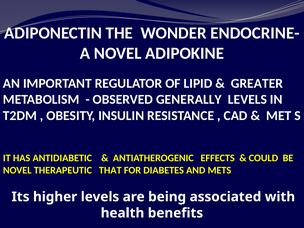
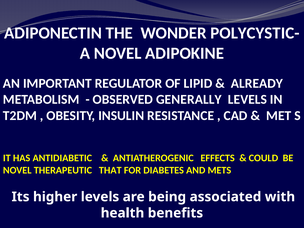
ENDOCRINE-: ENDOCRINE- -> POLYCYSTIC-
GREATER: GREATER -> ALREADY
